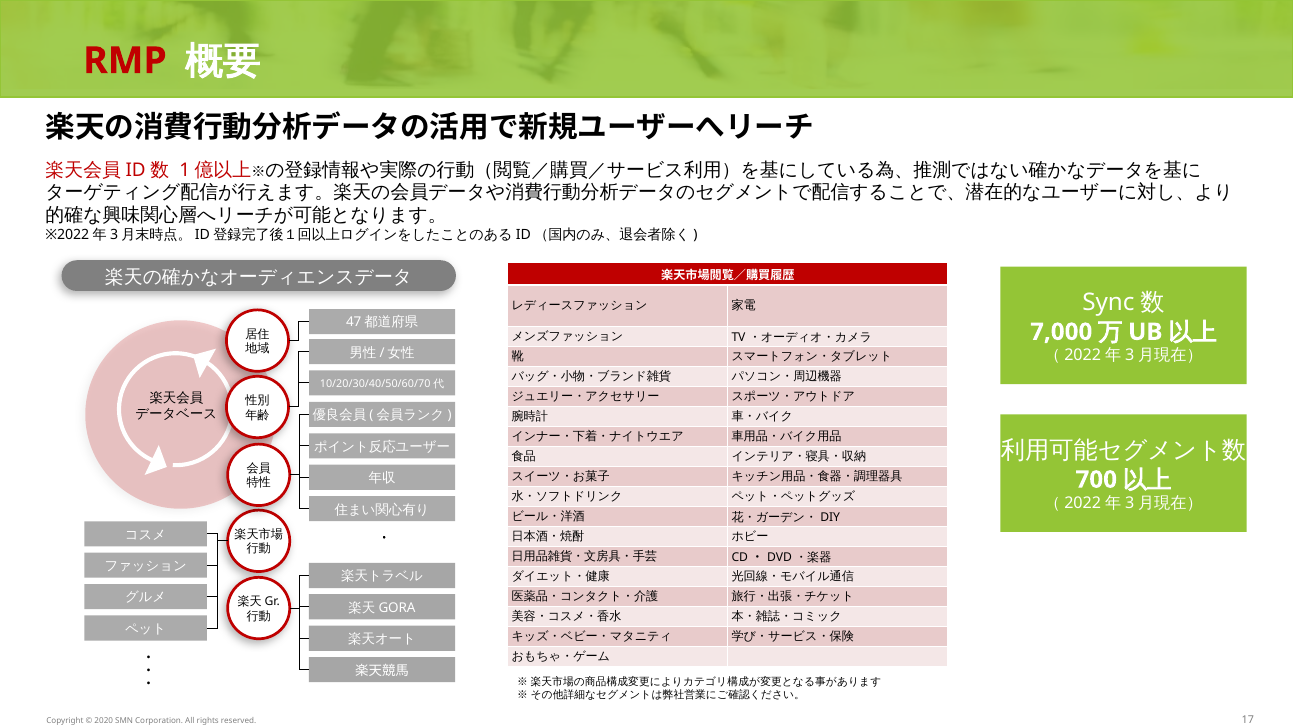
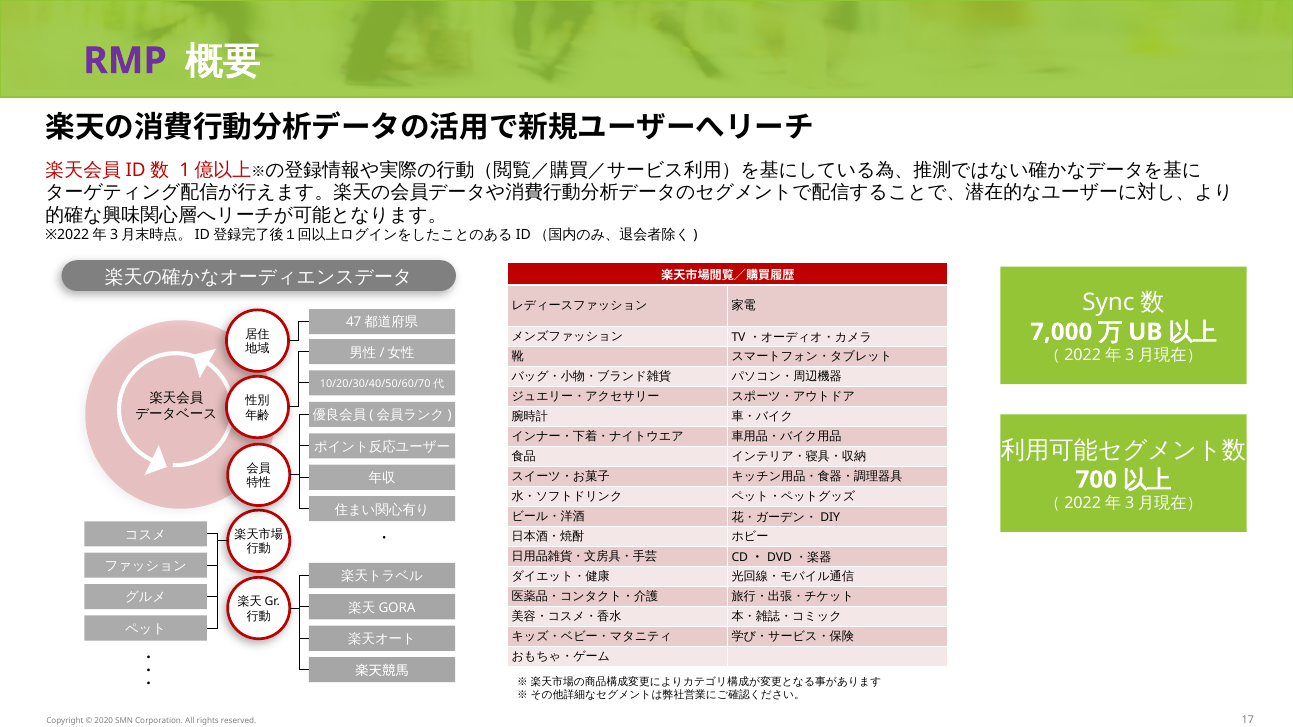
RMP colour: red -> purple
